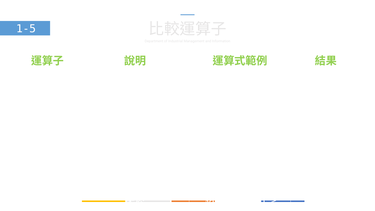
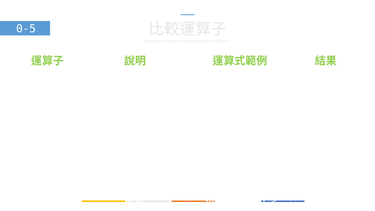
1-5: 1-5 -> 0-5
